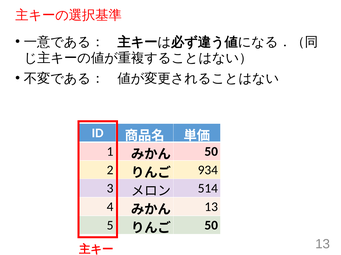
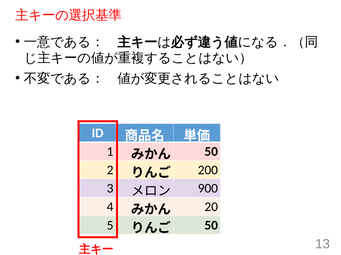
934: 934 -> 200
514: 514 -> 900
13 at (211, 207): 13 -> 20
